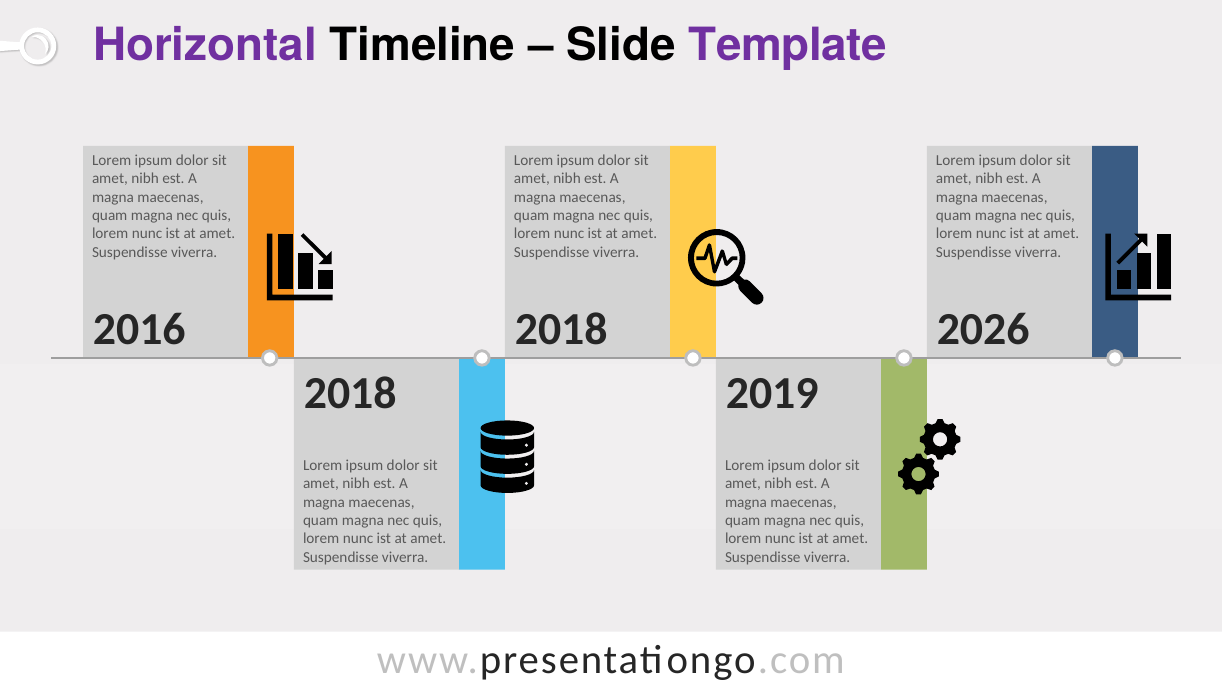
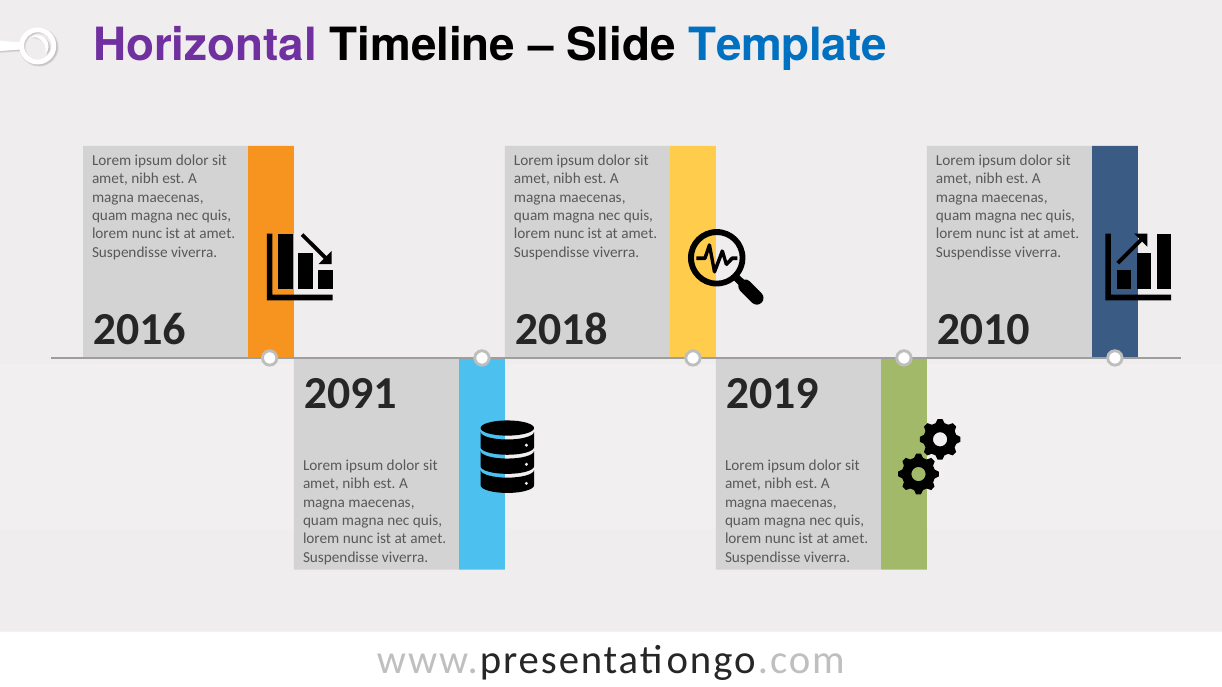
Template colour: purple -> blue
2026: 2026 -> 2010
2018 at (350, 394): 2018 -> 2091
